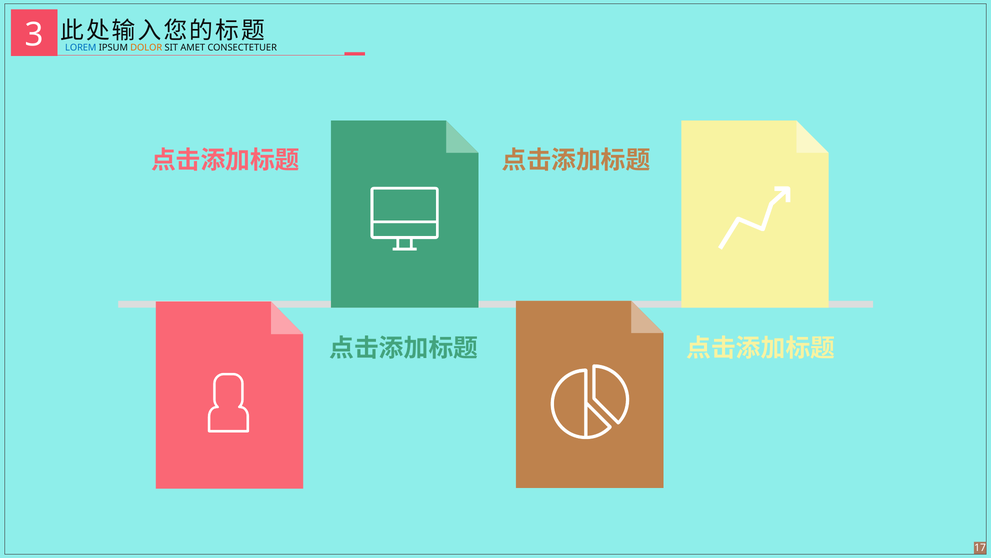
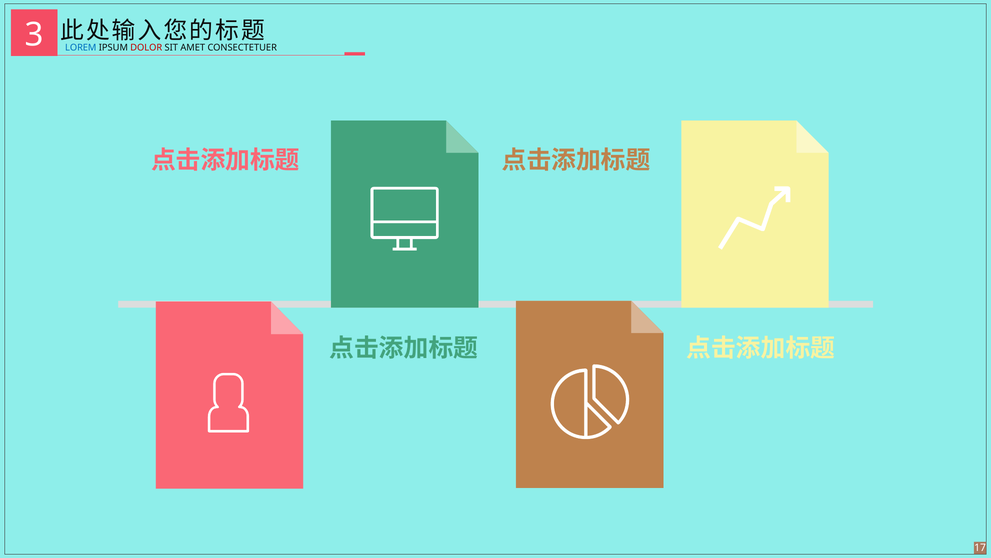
DOLOR colour: orange -> red
